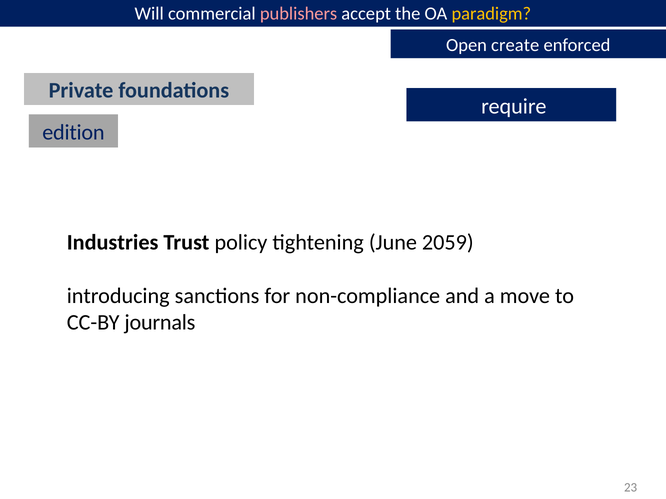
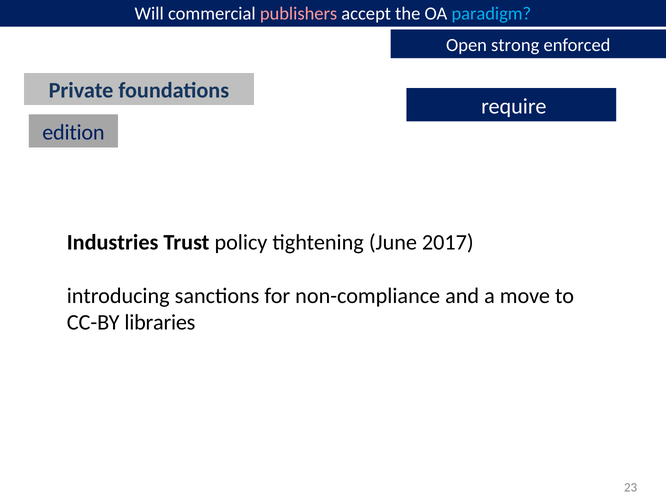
paradigm colour: yellow -> light blue
create: create -> strong
2059: 2059 -> 2017
journals: journals -> libraries
